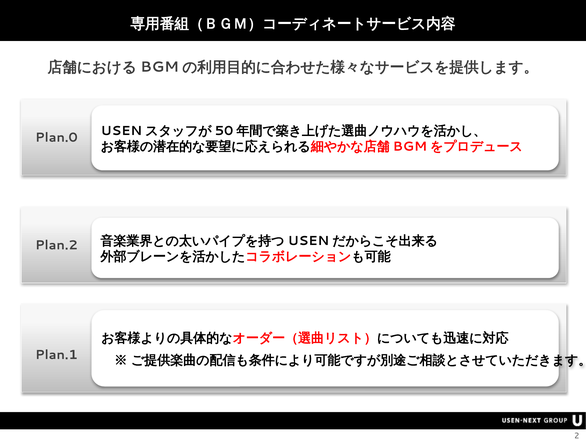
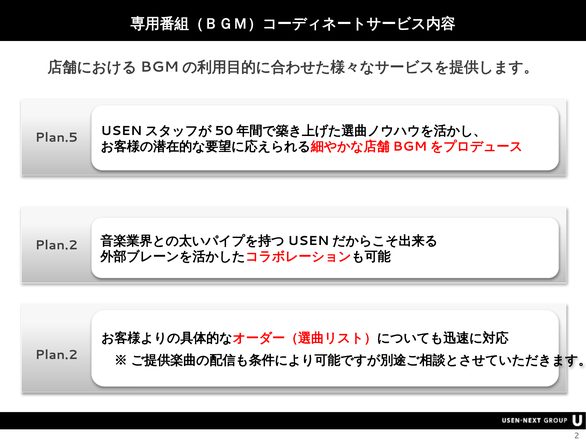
Plan.0: Plan.0 -> Plan.5
Plan.1 at (56, 355): Plan.1 -> Plan.2
